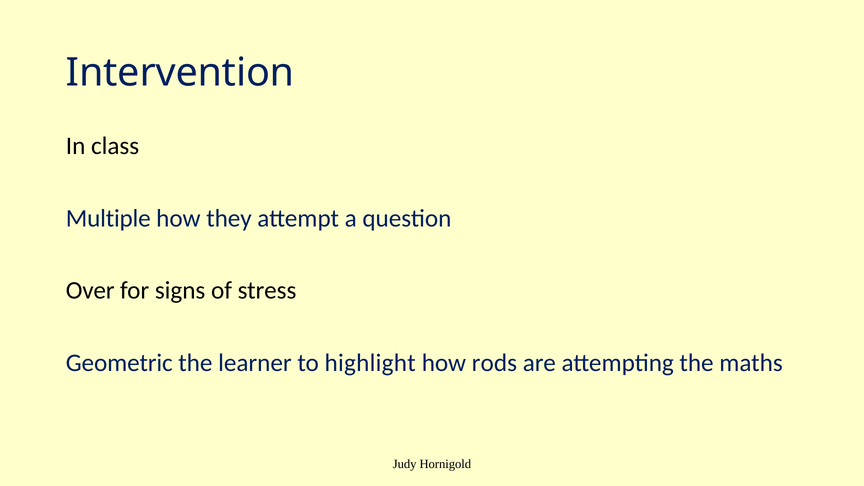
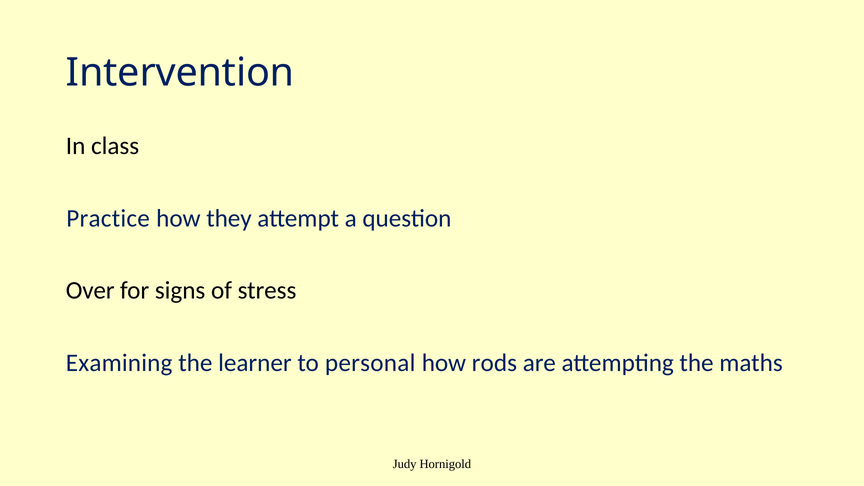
Multiple: Multiple -> Practice
Geometric: Geometric -> Examining
highlight: highlight -> personal
